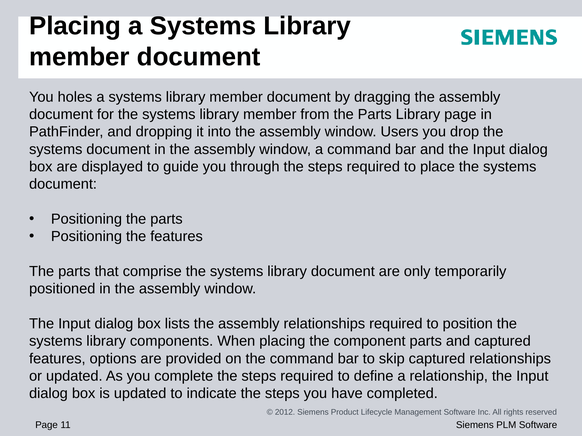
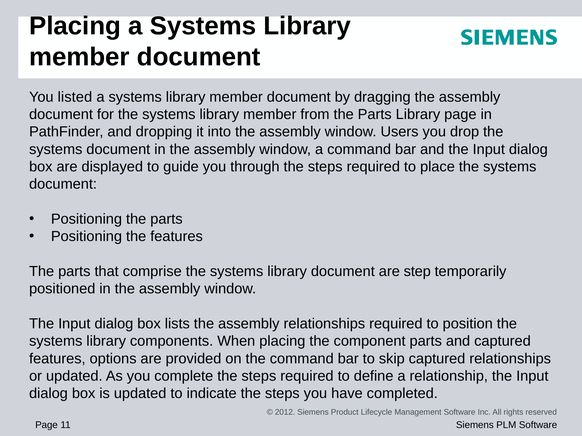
holes: holes -> listed
only: only -> step
